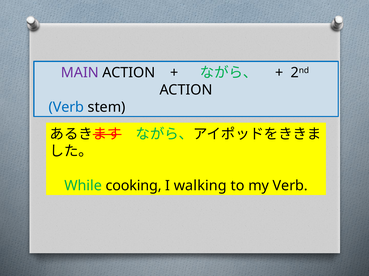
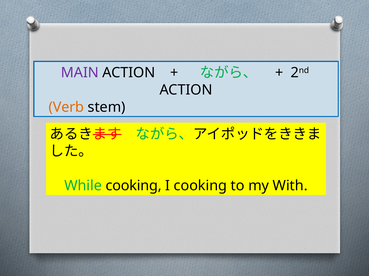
Verb at (66, 107) colour: blue -> orange
I walking: walking -> cooking
my Verb: Verb -> With
